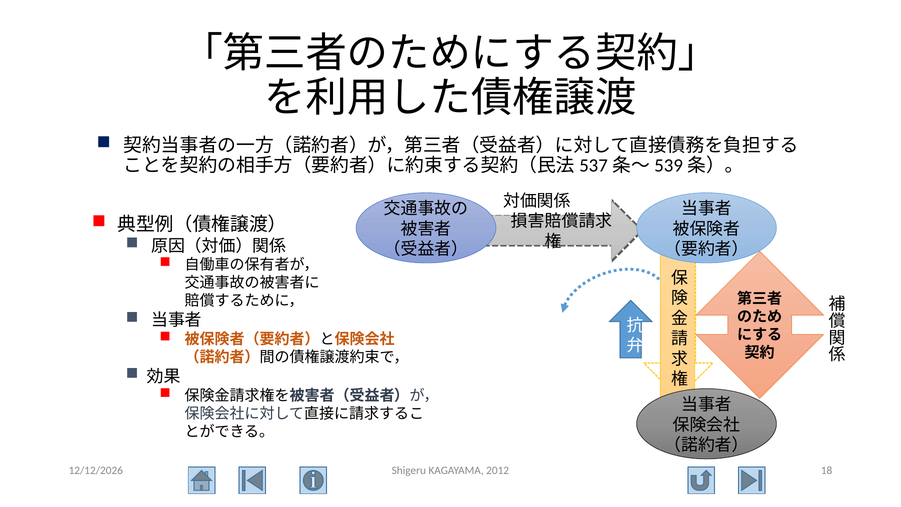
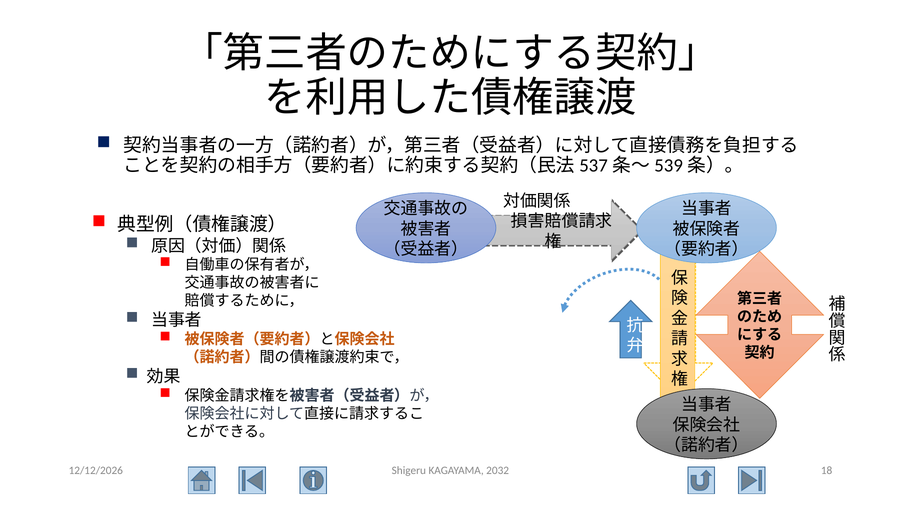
2012: 2012 -> 2032
